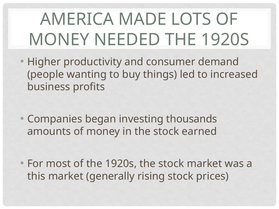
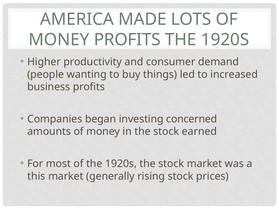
MONEY NEEDED: NEEDED -> PROFITS
thousands: thousands -> concerned
